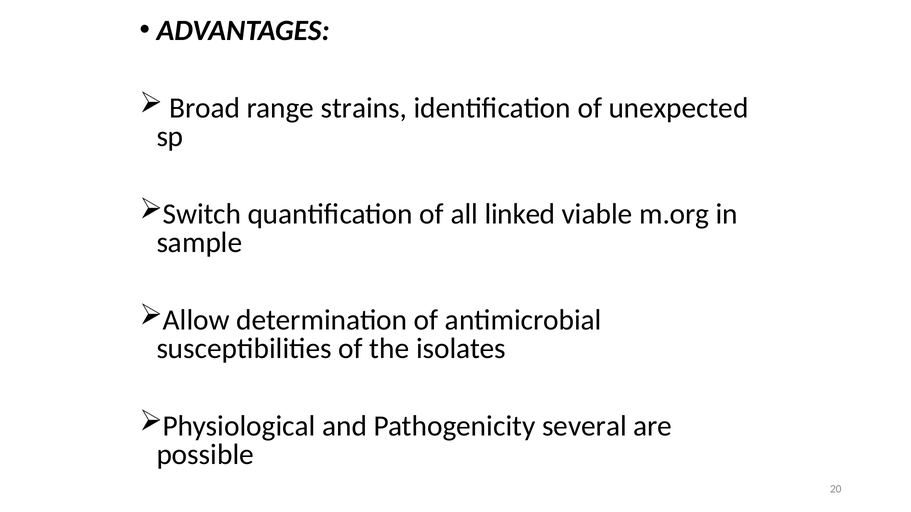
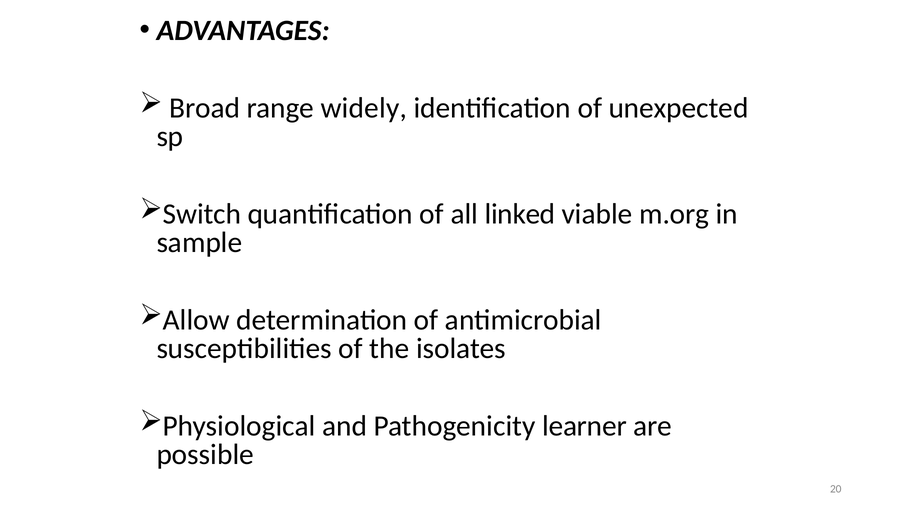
strains: strains -> widely
several: several -> learner
